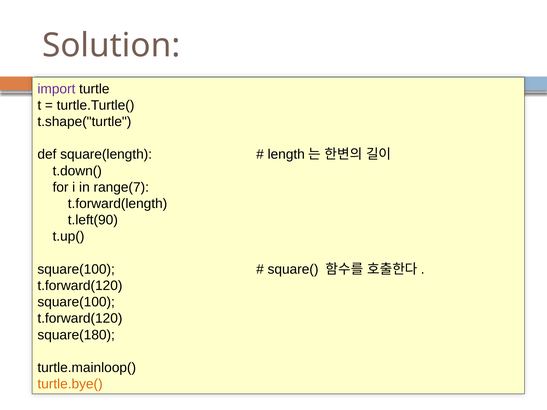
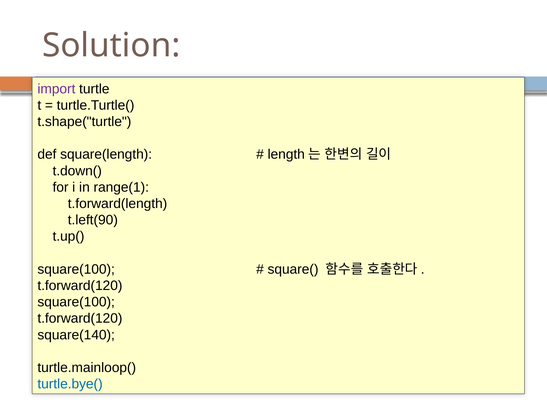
range(7: range(7 -> range(1
square(180: square(180 -> square(140
turtle.bye( colour: orange -> blue
